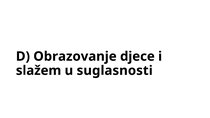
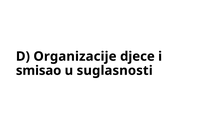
Obrazovanje: Obrazovanje -> Organizacije
slažem: slažem -> smisao
